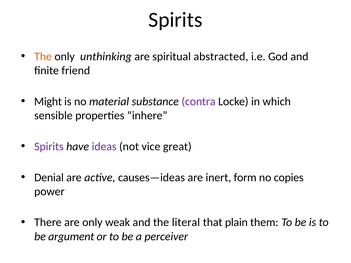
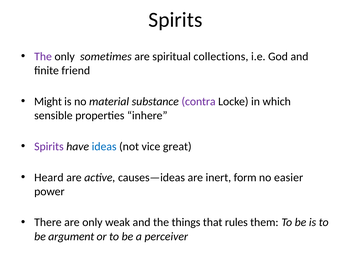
The at (43, 56) colour: orange -> purple
unthinking: unthinking -> sometimes
abstracted: abstracted -> collections
ideas colour: purple -> blue
Denial: Denial -> Heard
copies: copies -> easier
literal: literal -> things
plain: plain -> rules
